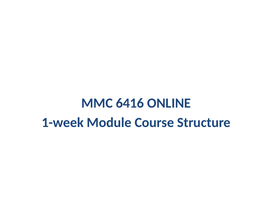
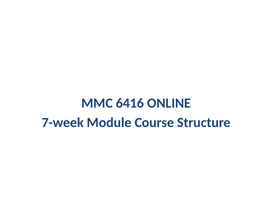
1-week: 1-week -> 7-week
